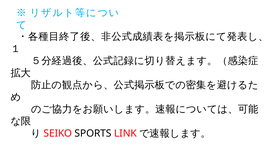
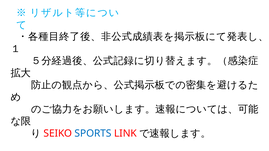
SPORTS colour: black -> blue
